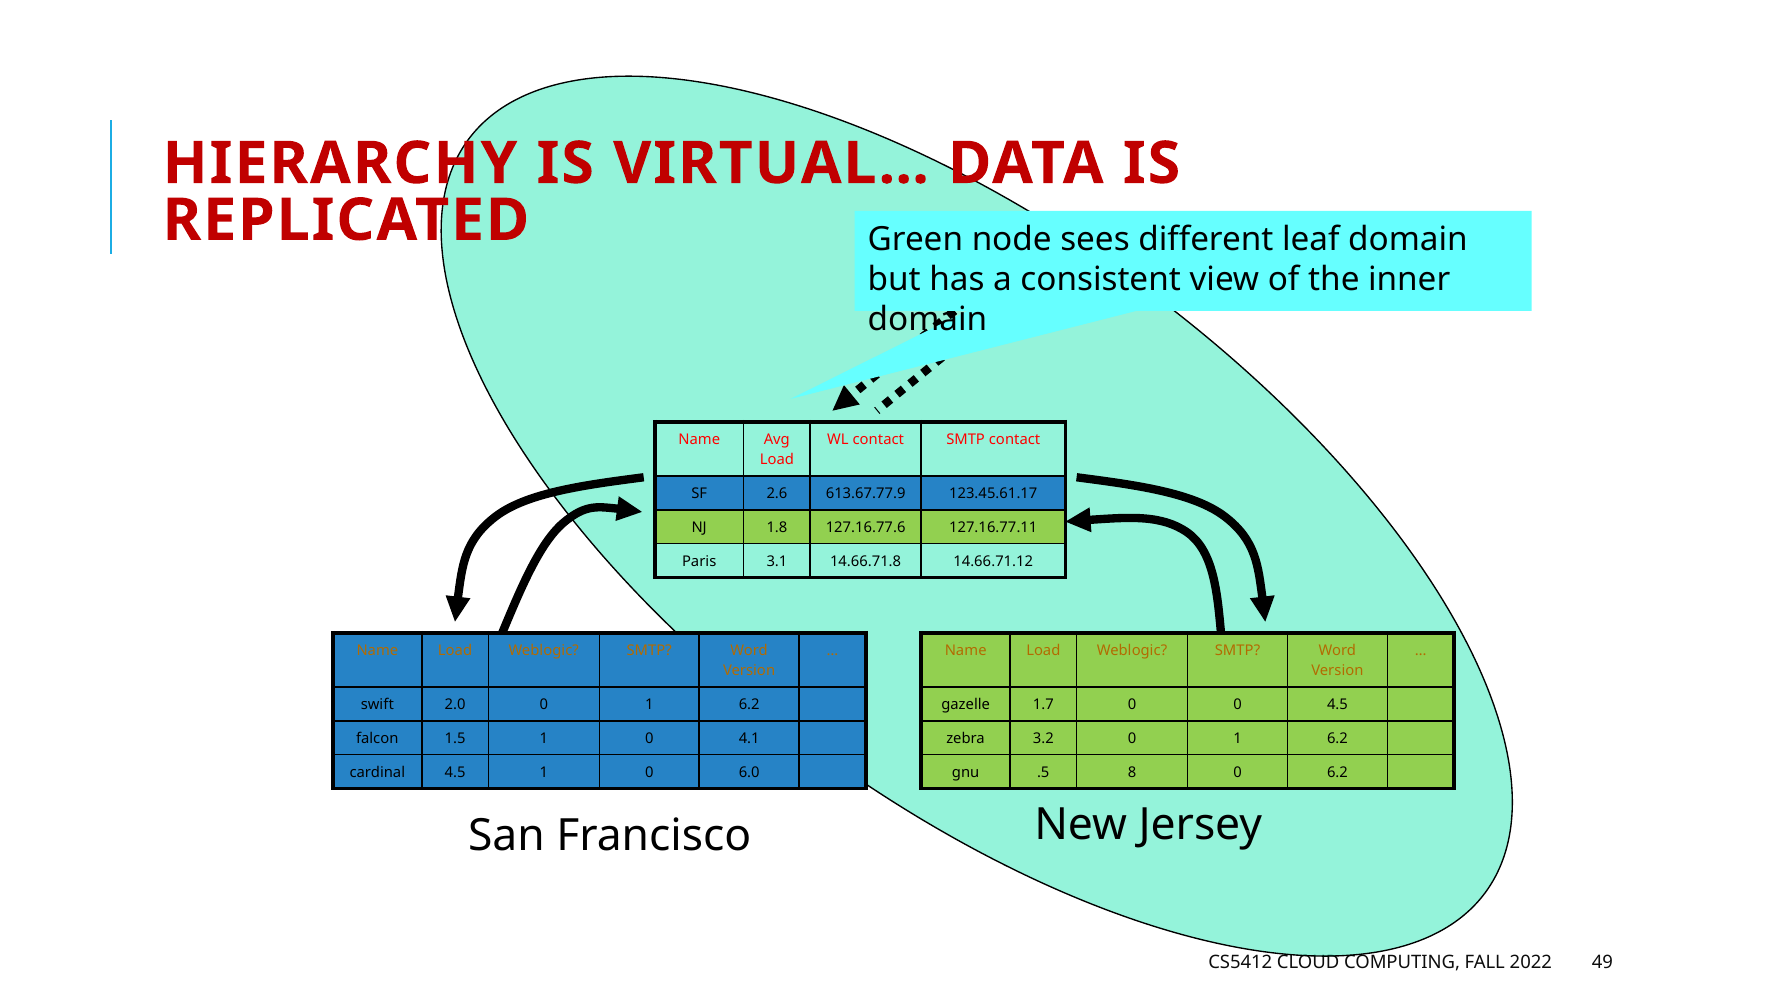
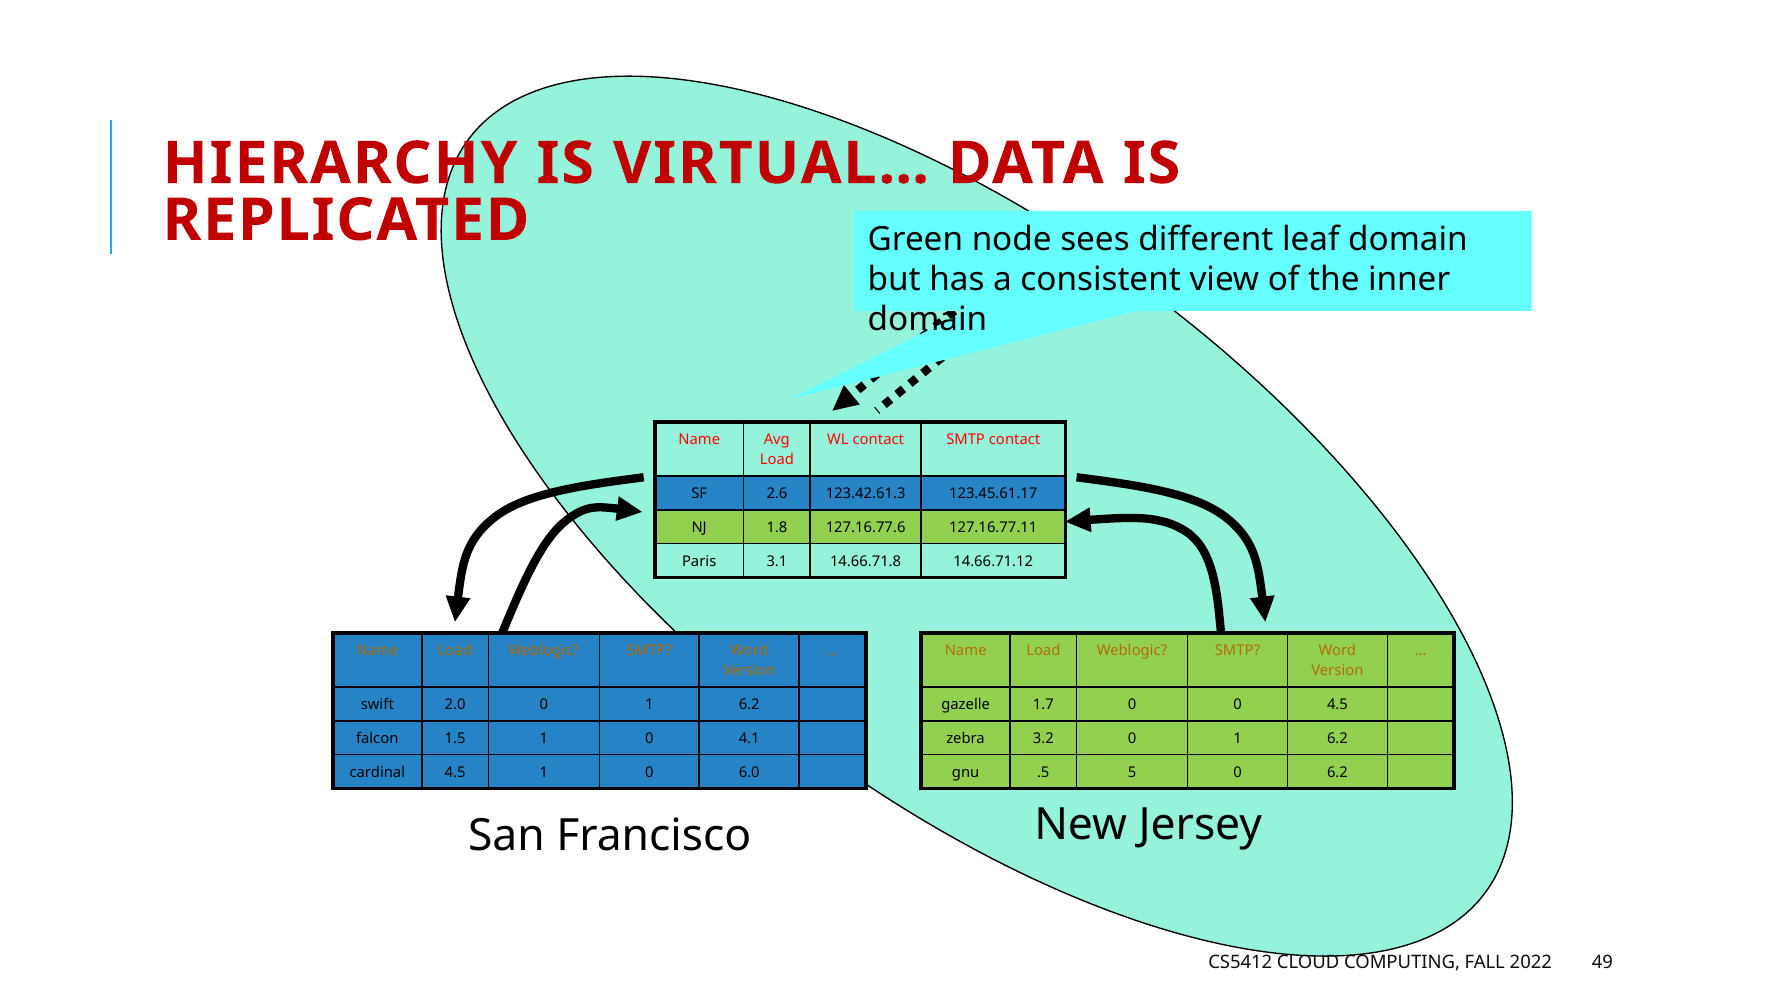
613.67.77.9: 613.67.77.9 -> 123.42.61.3
8: 8 -> 5
